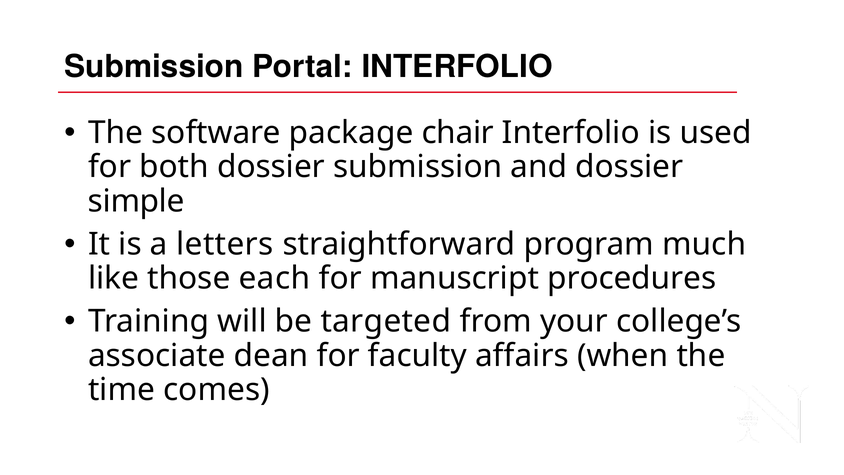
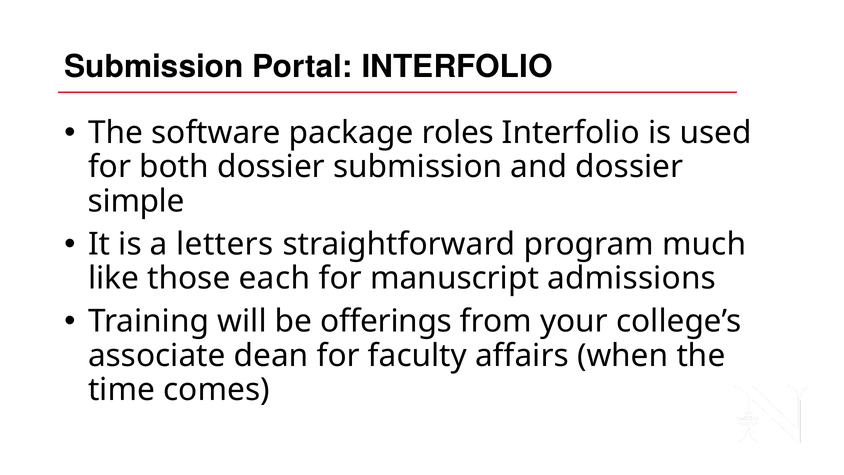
chair: chair -> roles
procedures: procedures -> admissions
targeted: targeted -> offerings
